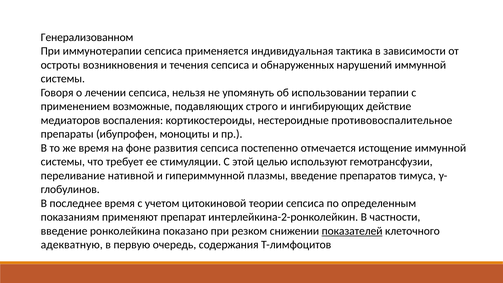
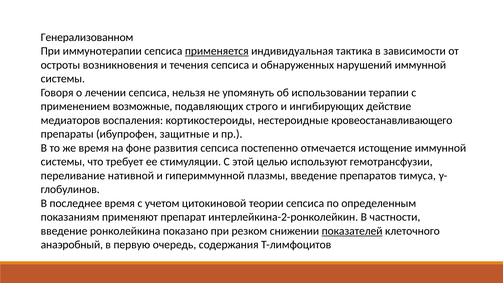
применяется underline: none -> present
противовоспалительное: противовоспалительное -> кровеостанавливающего
моноциты: моноциты -> защитные
адекватную: адекватную -> анаэробный
